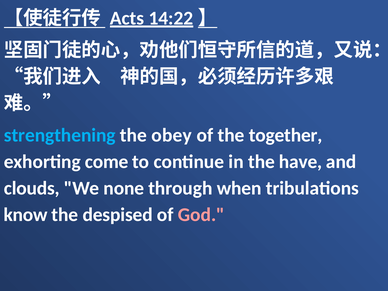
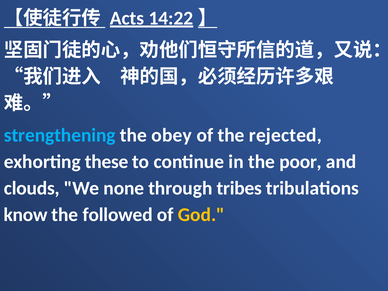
together: together -> rejected
come: come -> these
have: have -> poor
when: when -> tribes
despised: despised -> followed
God colour: pink -> yellow
